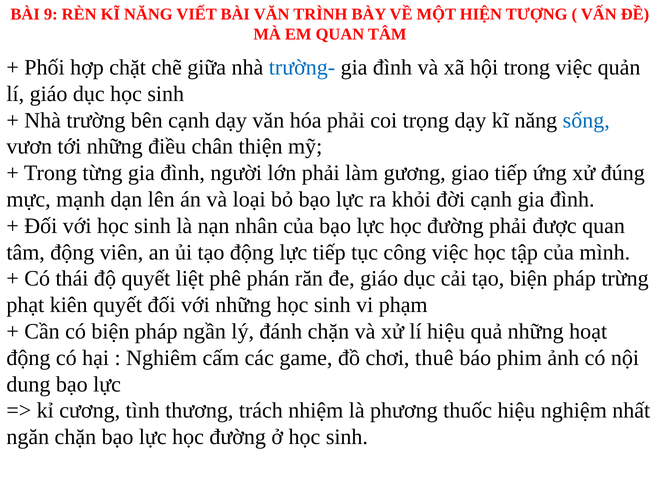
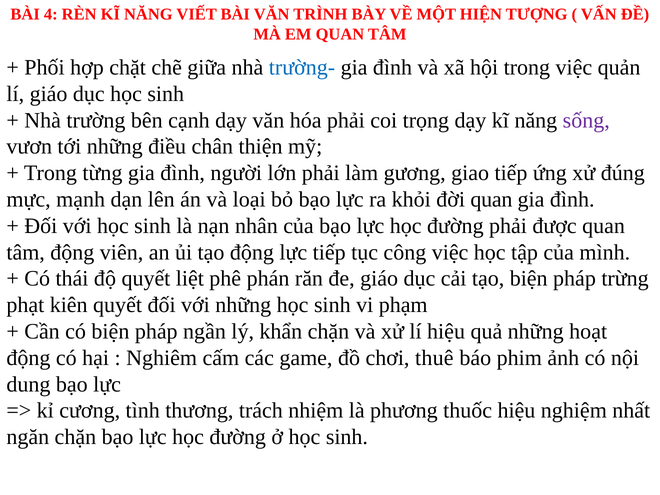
9: 9 -> 4
sống colour: blue -> purple
đời cạnh: cạnh -> quan
đánh: đánh -> khẩn
